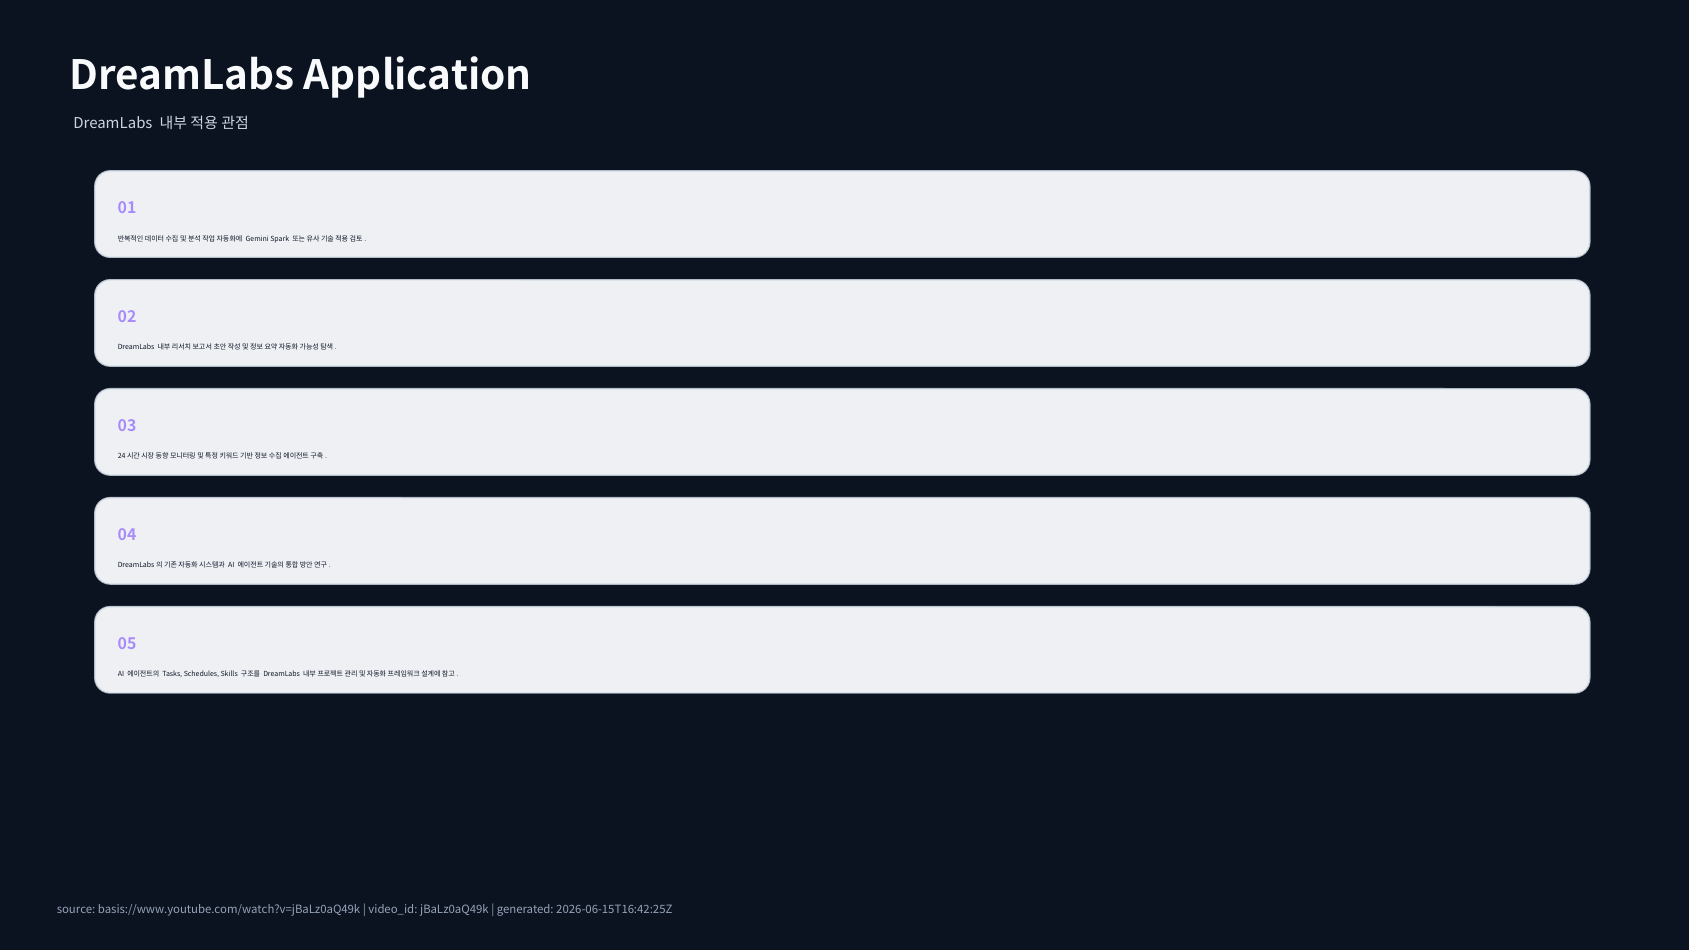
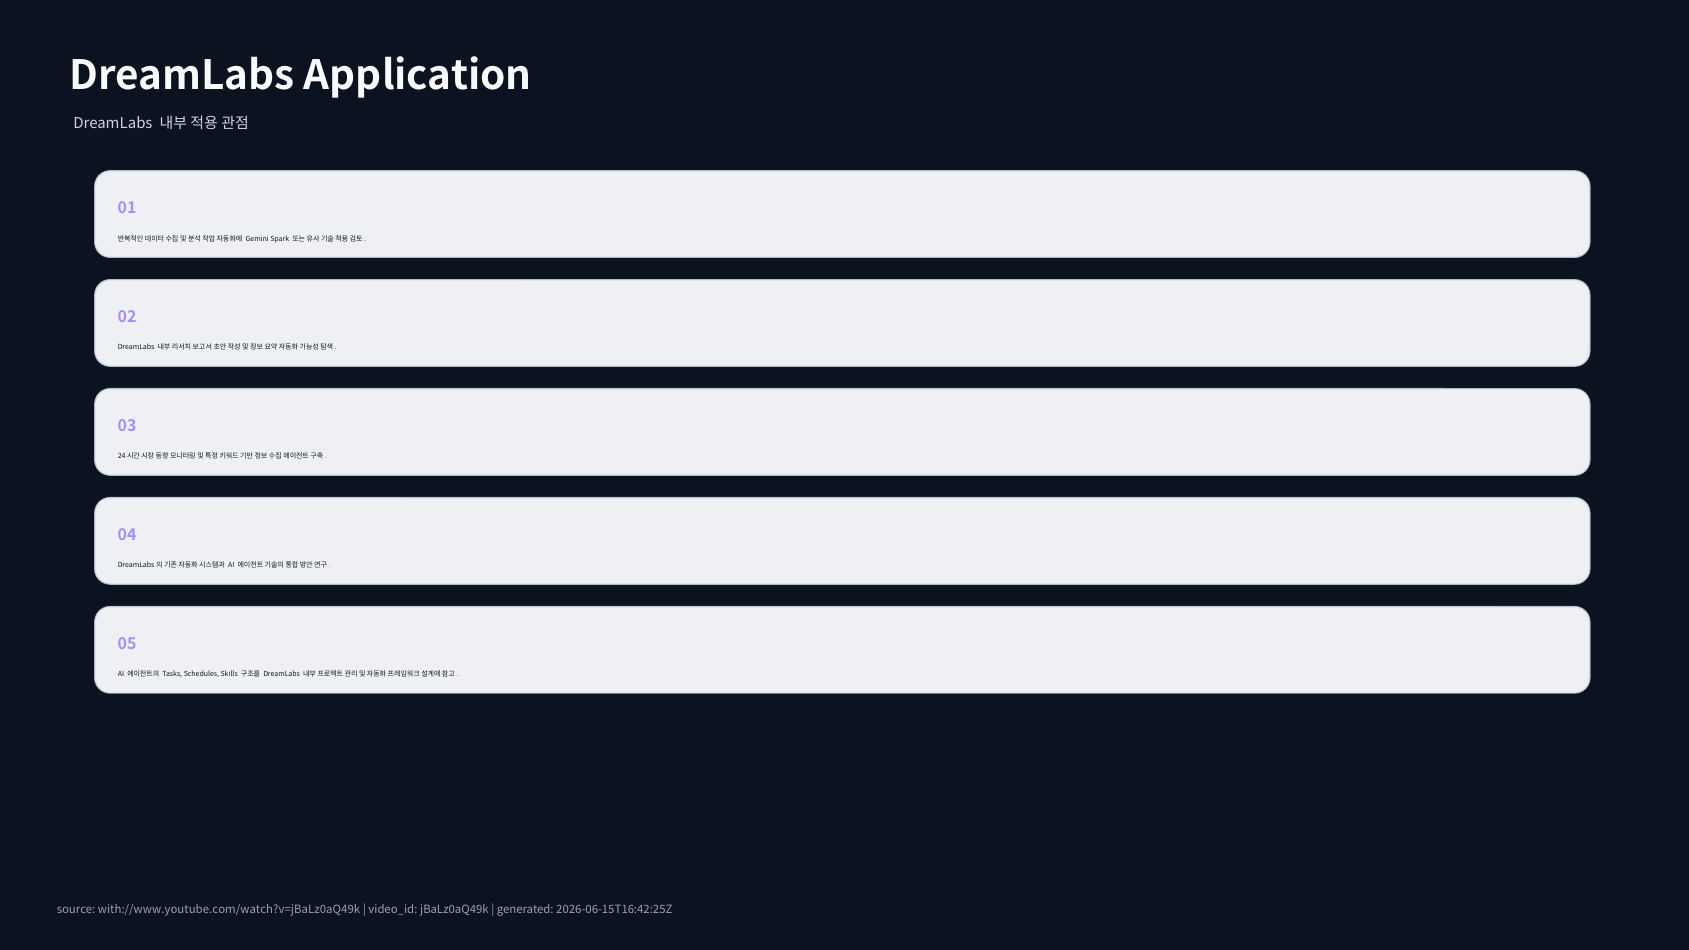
basis://www.youtube.com/watch?v=jBaLz0aQ49k: basis://www.youtube.com/watch?v=jBaLz0aQ49k -> with://www.youtube.com/watch?v=jBaLz0aQ49k
